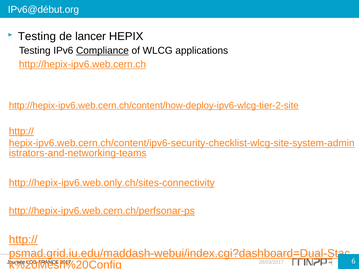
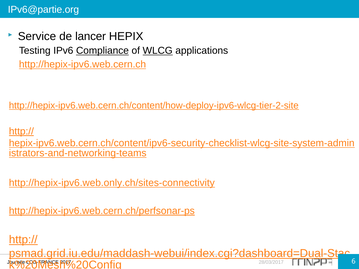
IPv6@début.org: IPv6@début.org -> IPv6@partie.org
Testing at (37, 36): Testing -> Service
WLCG underline: none -> present
